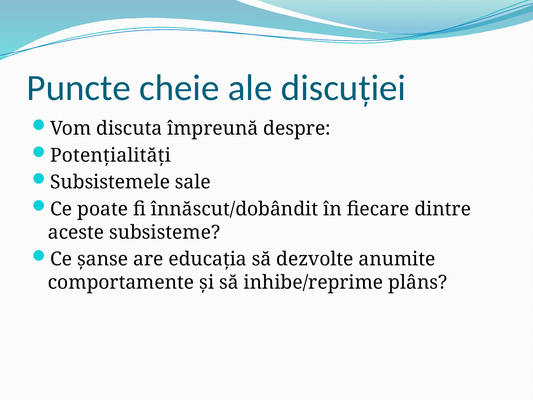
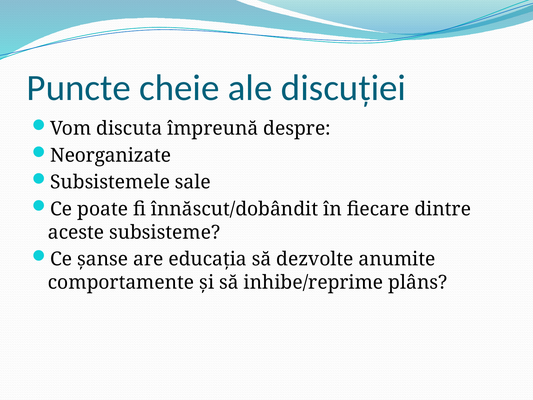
Potențialități: Potențialități -> Neorganizate
